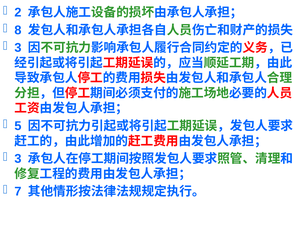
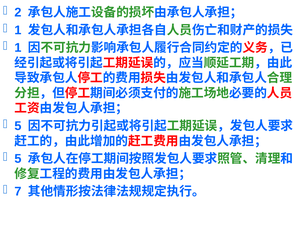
8 at (18, 30): 8 -> 1
3 at (18, 48): 3 -> 1
3 at (18, 159): 3 -> 5
